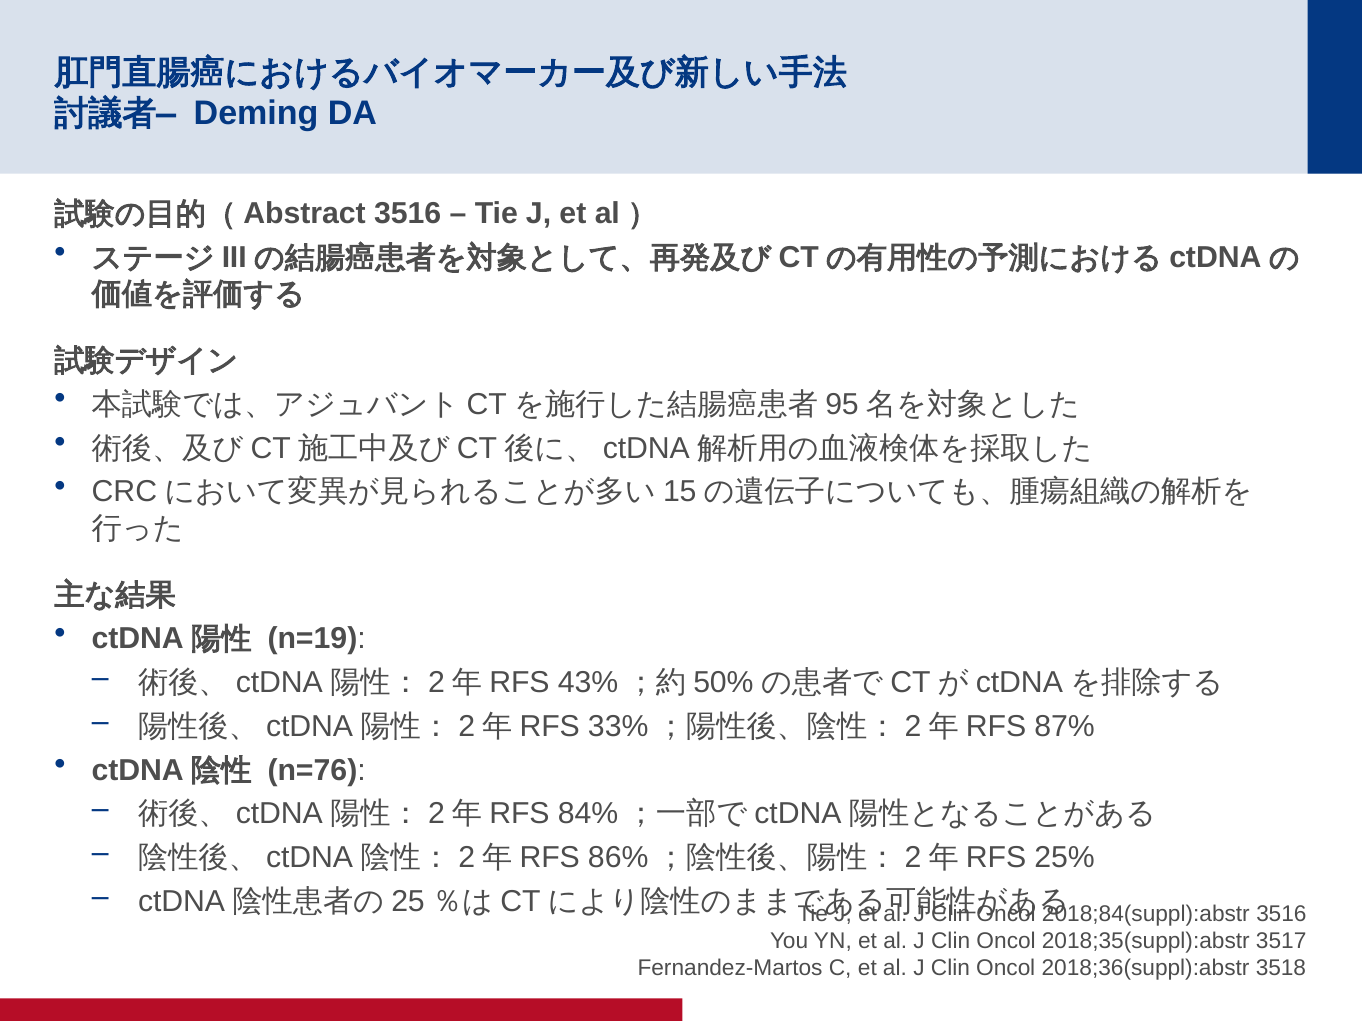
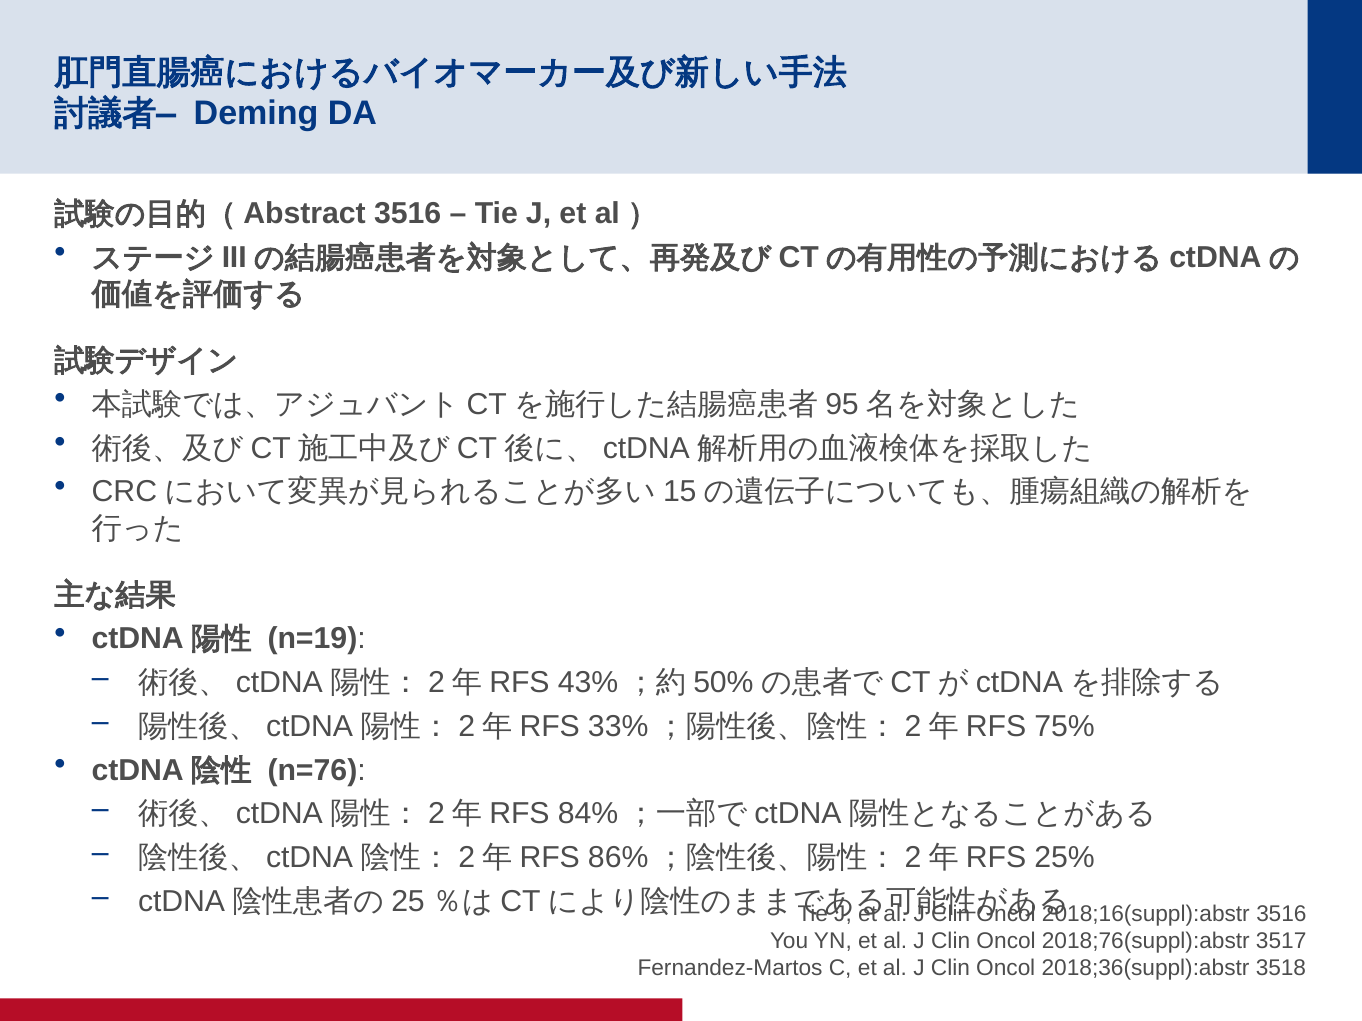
87%: 87% -> 75%
2018;84(suppl):abstr: 2018;84(suppl):abstr -> 2018;16(suppl):abstr
2018;35(suppl):abstr: 2018;35(suppl):abstr -> 2018;76(suppl):abstr
